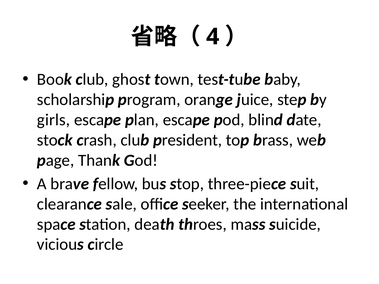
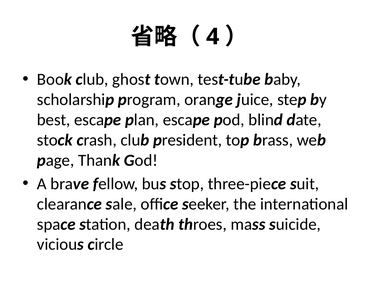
girls: girls -> best
